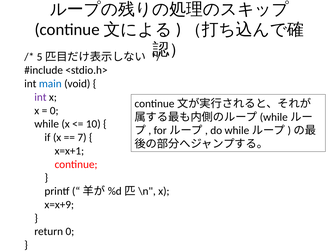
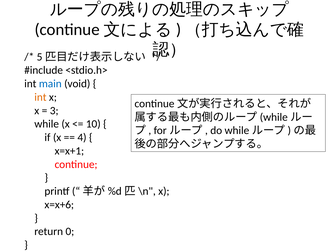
int at (40, 97) colour: purple -> orange
0 at (54, 111): 0 -> 3
7: 7 -> 4
x=x+9: x=x+9 -> x=x+6
